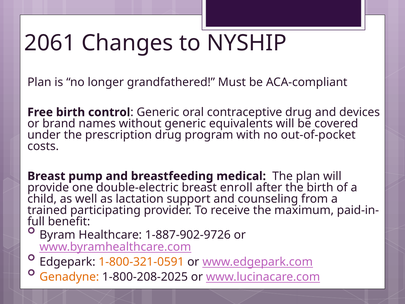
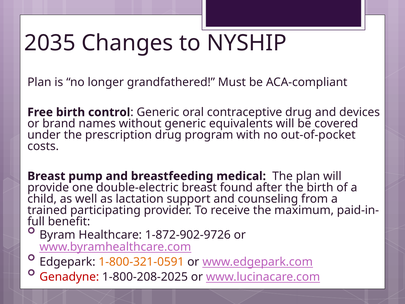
2061: 2061 -> 2035
enroll: enroll -> found
1-887-902-9726: 1-887-902-9726 -> 1-872-902-9726
Genadyne colour: orange -> red
